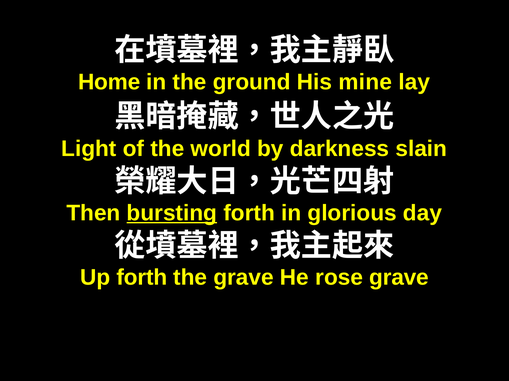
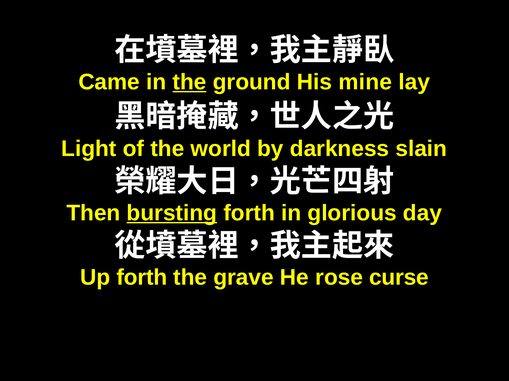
Home: Home -> Came
the at (189, 82) underline: none -> present
rose grave: grave -> curse
